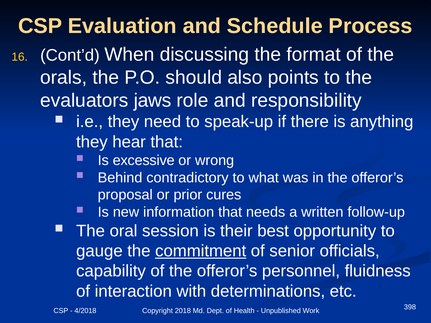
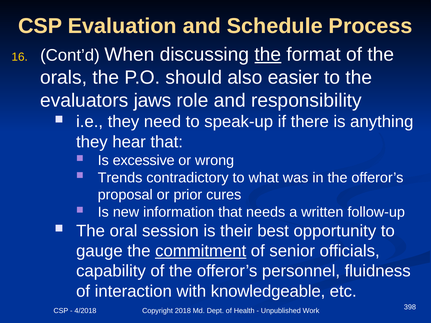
the at (268, 54) underline: none -> present
points: points -> easier
Behind: Behind -> Trends
determinations: determinations -> knowledgeable
